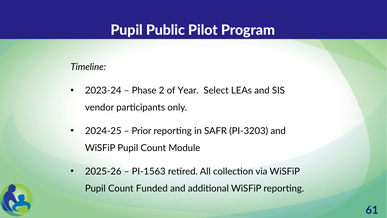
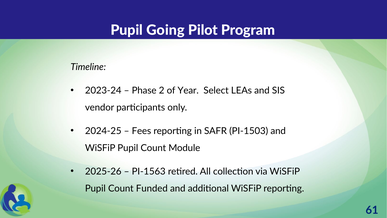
Public: Public -> Going
Prior: Prior -> Fees
PI-3203: PI-3203 -> PI-1503
